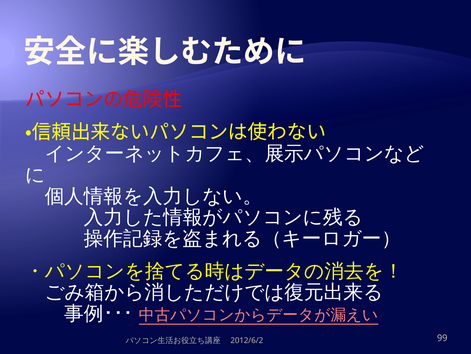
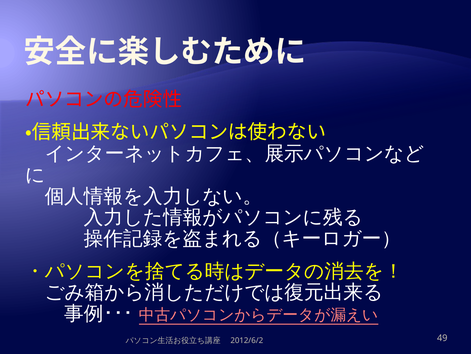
99: 99 -> 49
